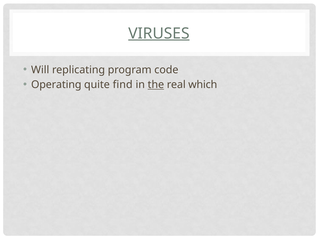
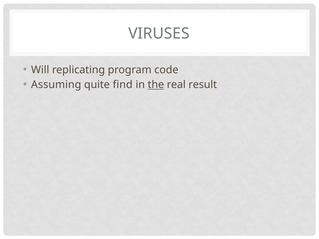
VIRUSES underline: present -> none
Operating: Operating -> Assuming
which: which -> result
